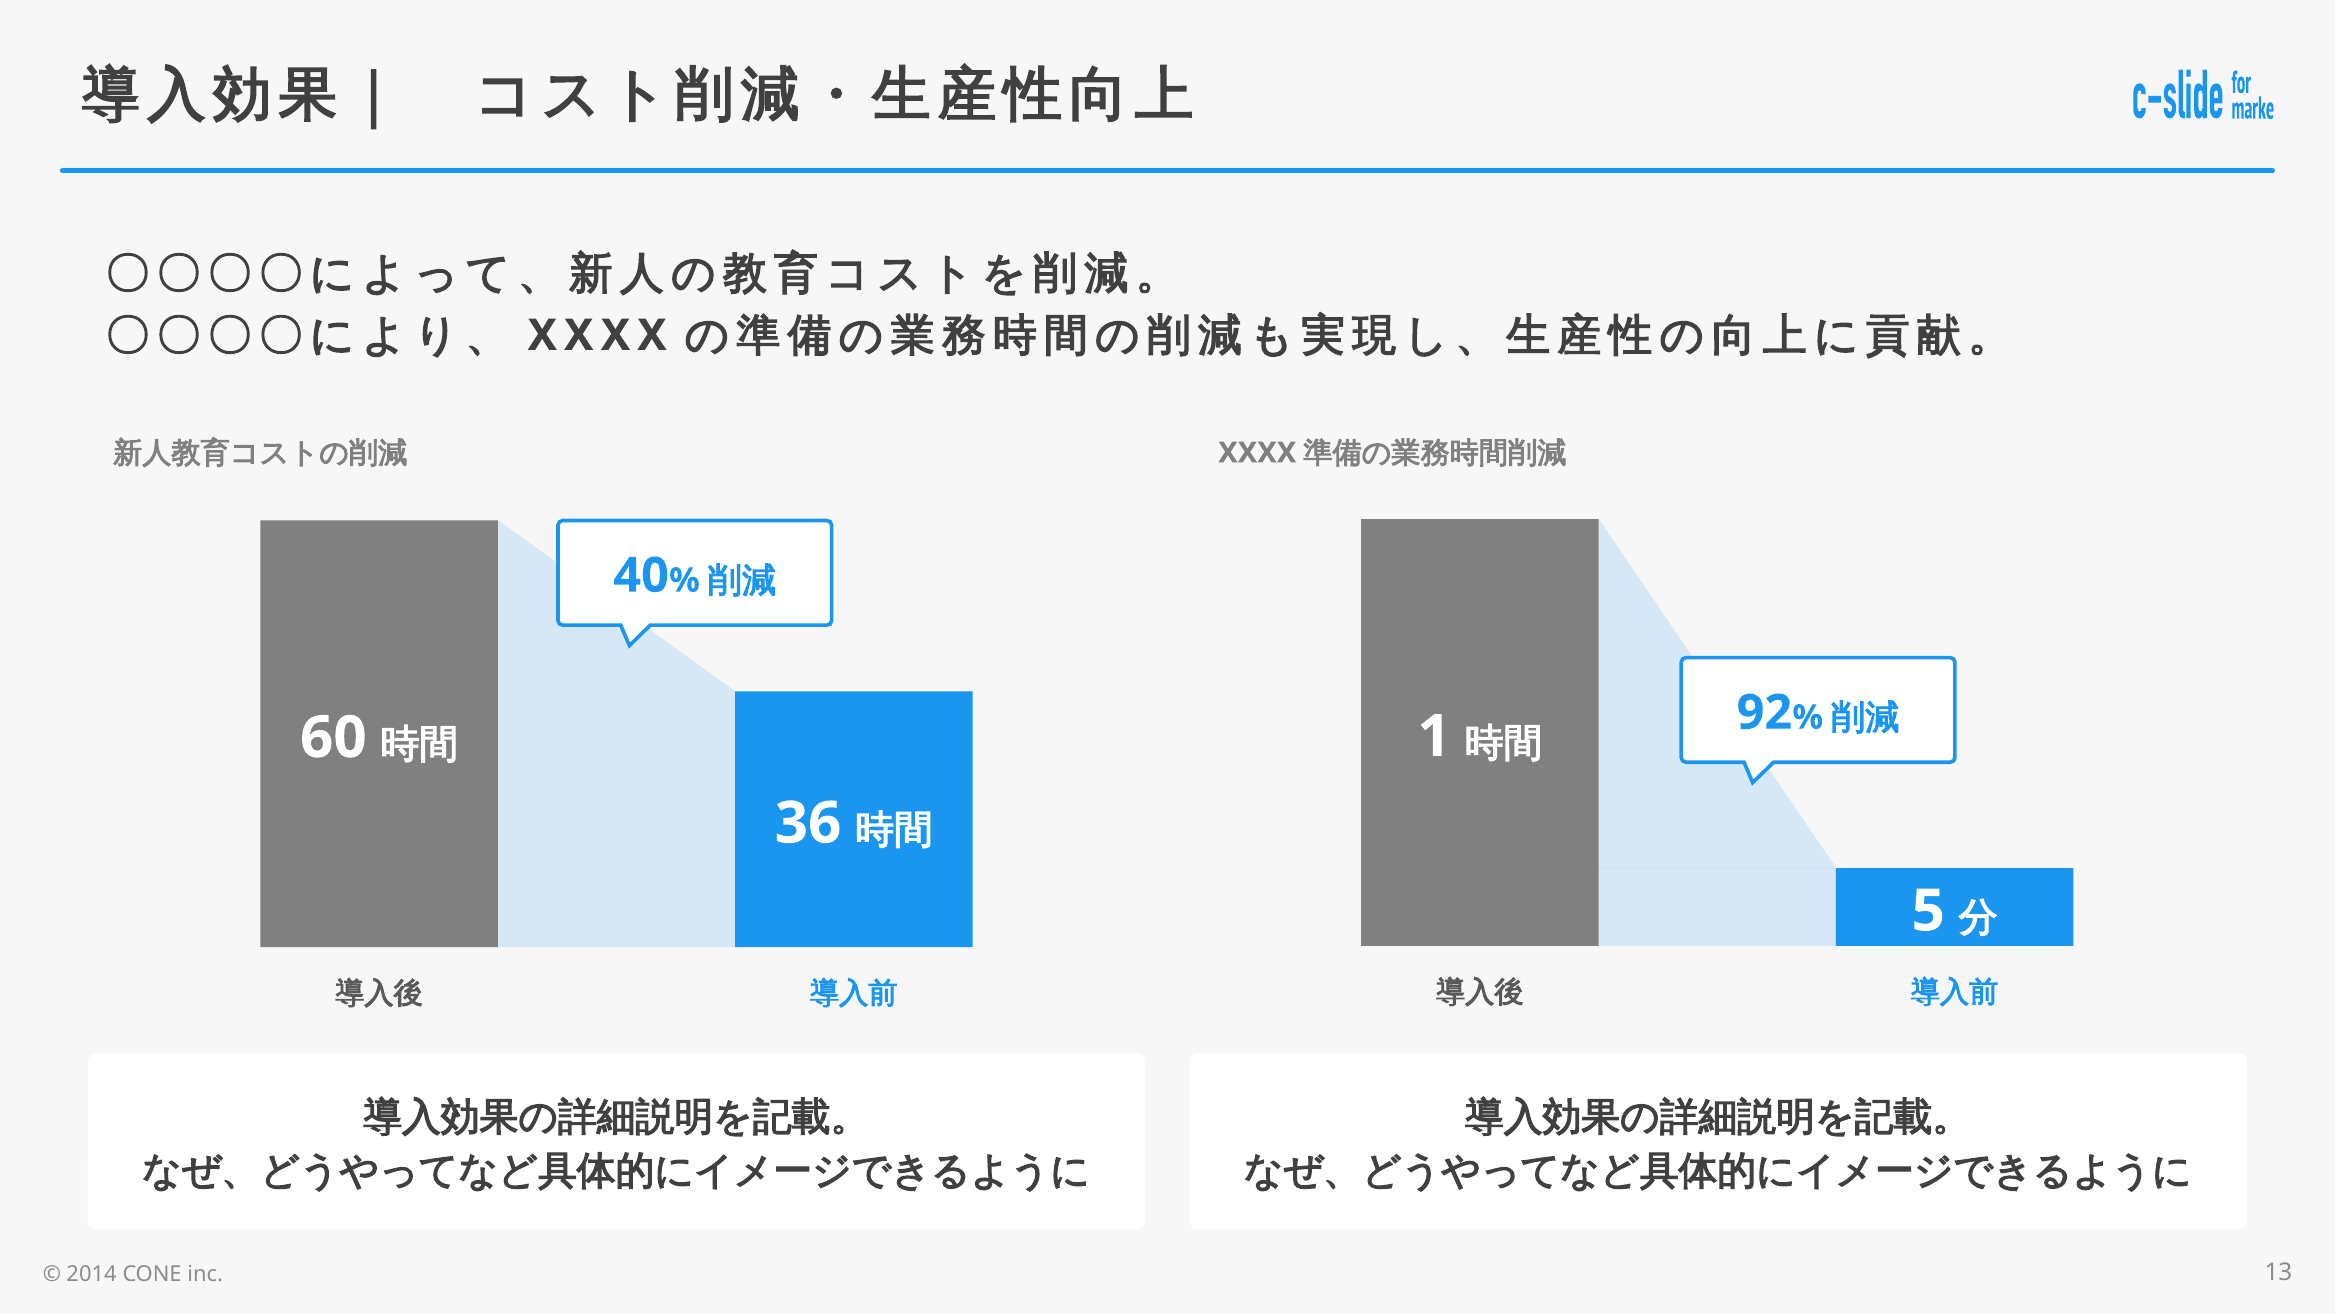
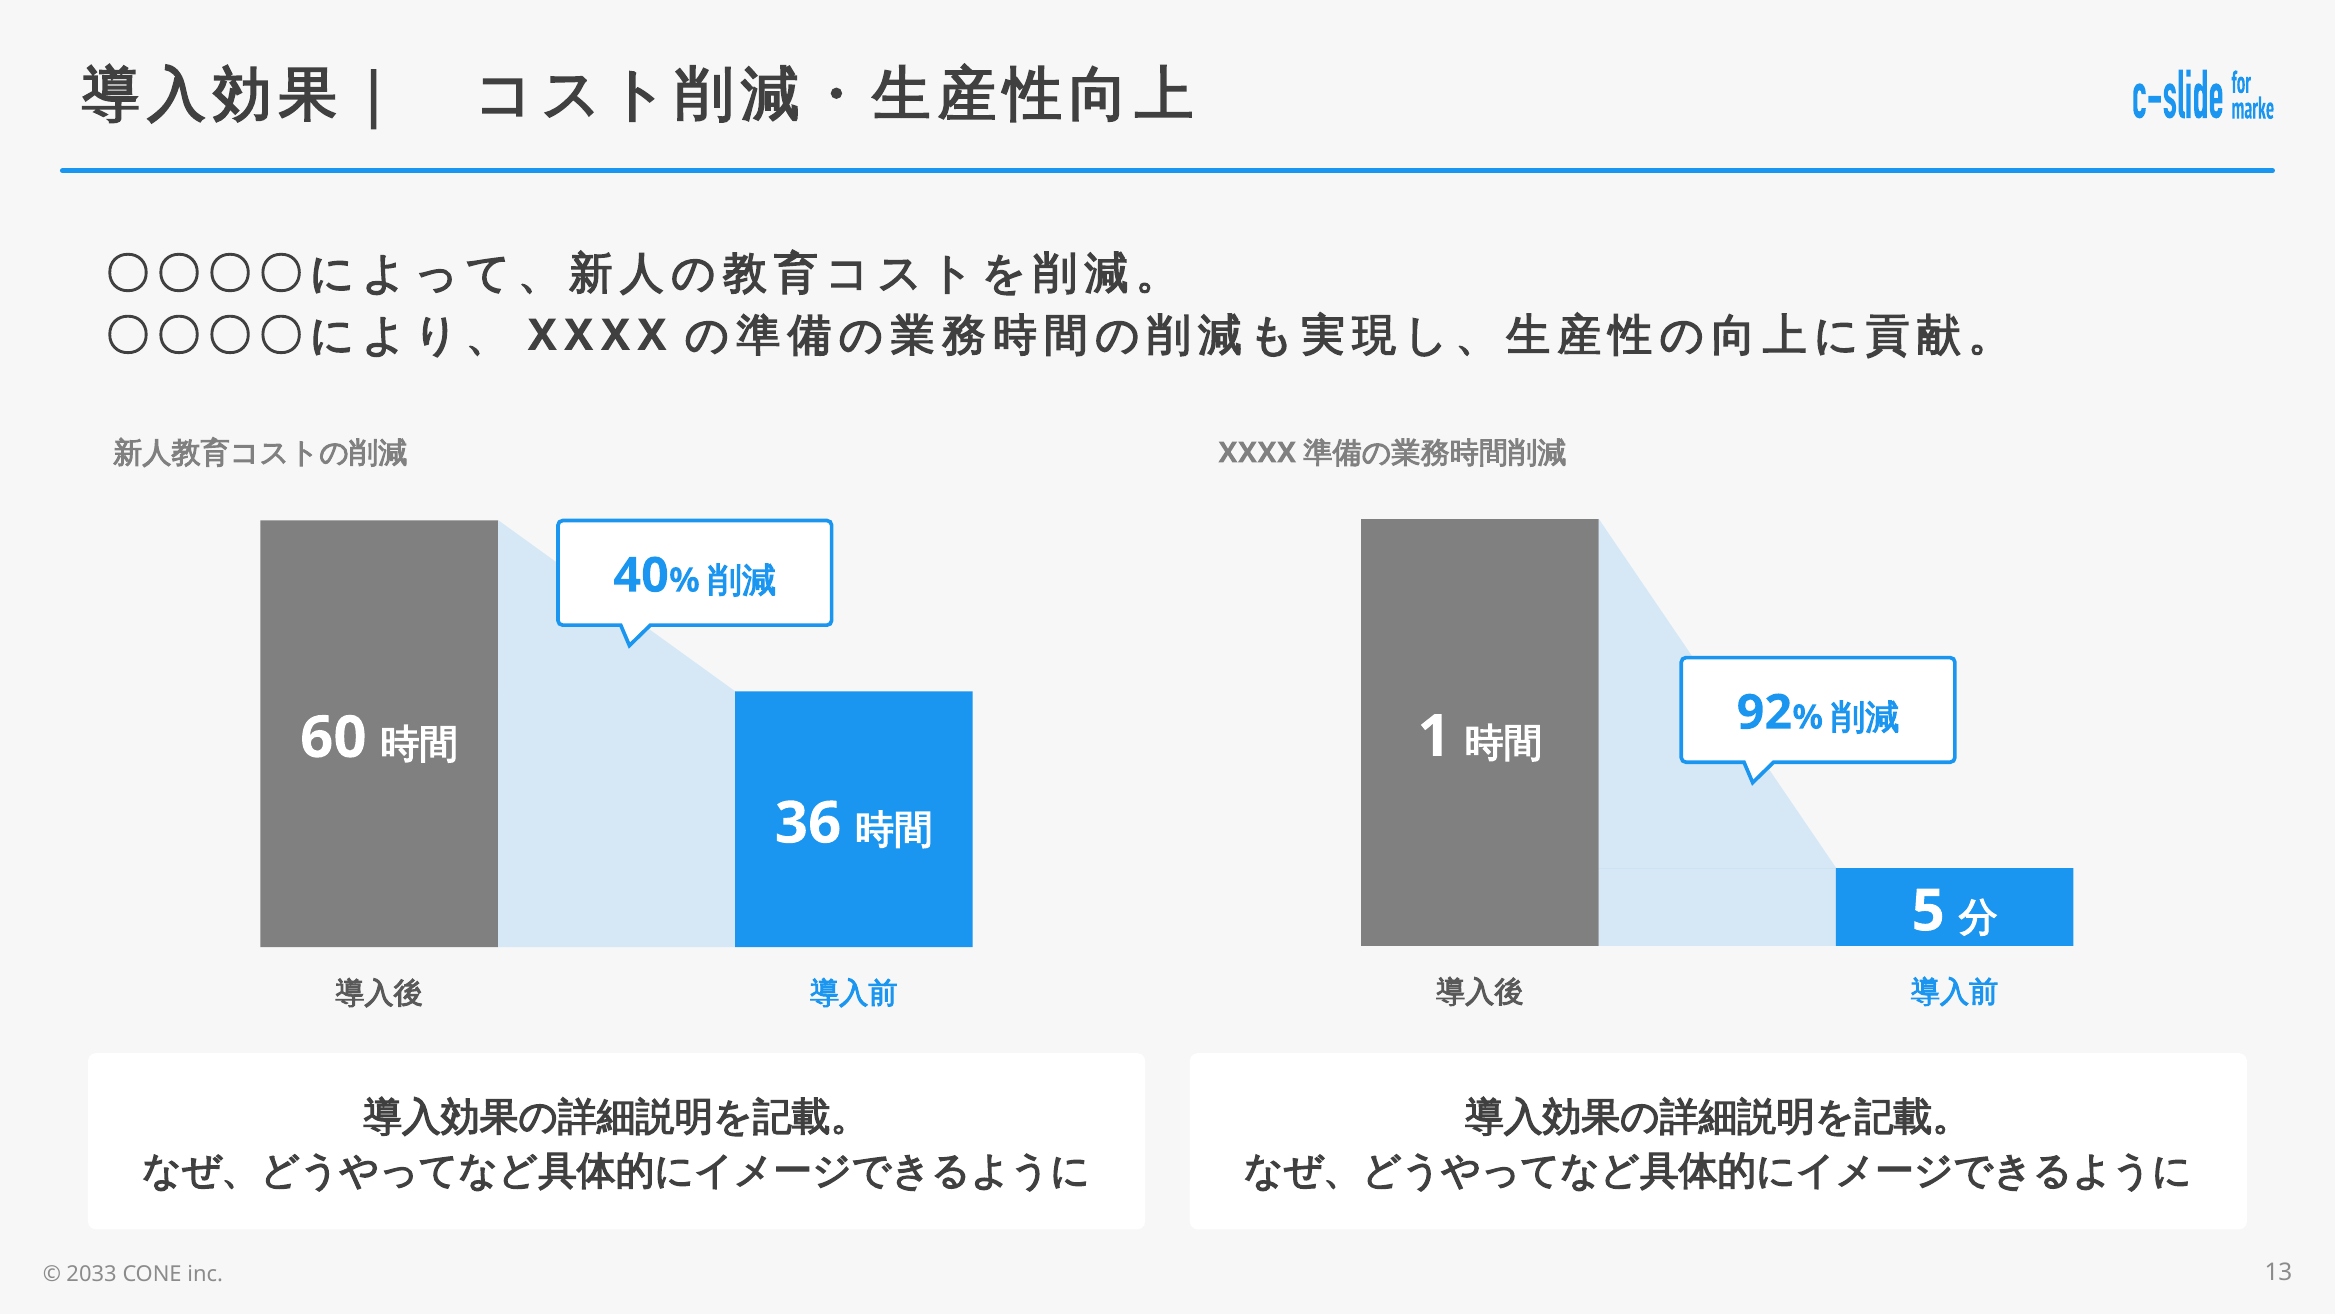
2014: 2014 -> 2033
